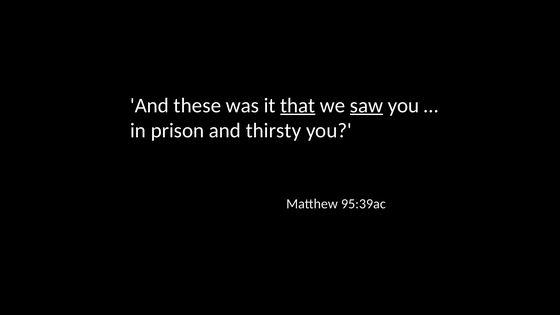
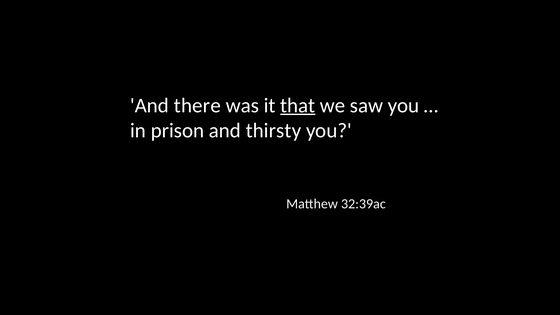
these: these -> there
saw underline: present -> none
95:39ac: 95:39ac -> 32:39ac
